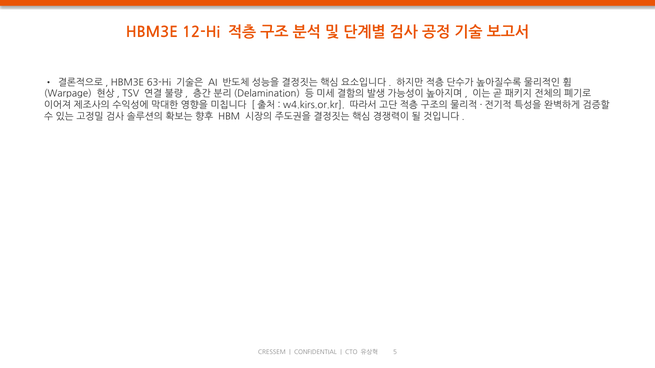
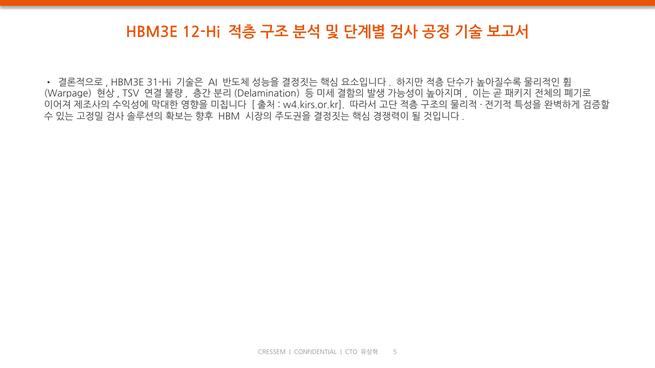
63-Hi: 63-Hi -> 31-Hi
